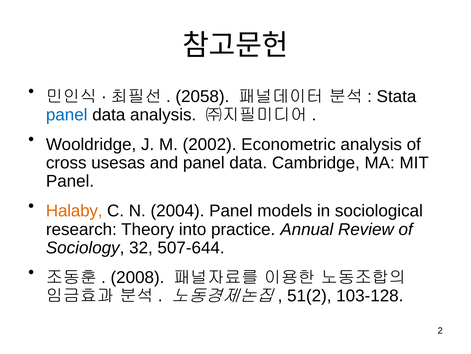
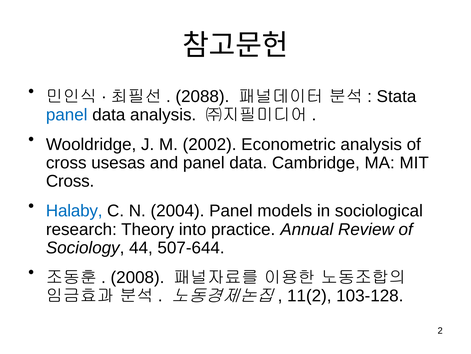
2058: 2058 -> 2088
Panel at (70, 181): Panel -> Cross
Halaby colour: orange -> blue
32: 32 -> 44
51(2: 51(2 -> 11(2
